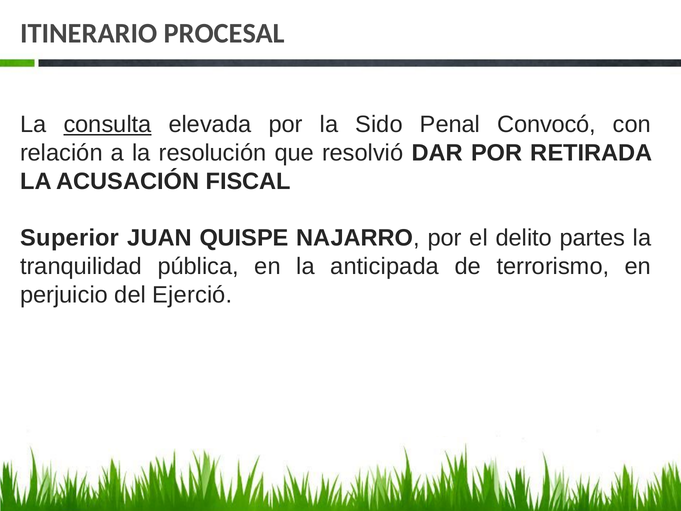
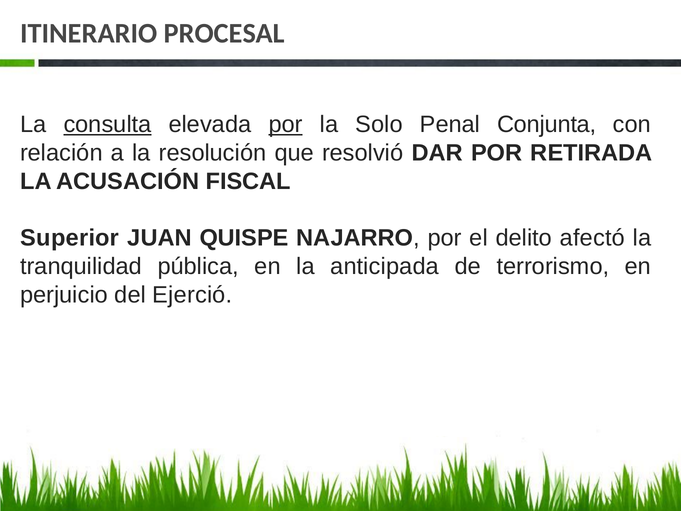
por at (286, 124) underline: none -> present
Sido: Sido -> Solo
Convocó: Convocó -> Conjunta
partes: partes -> afectó
